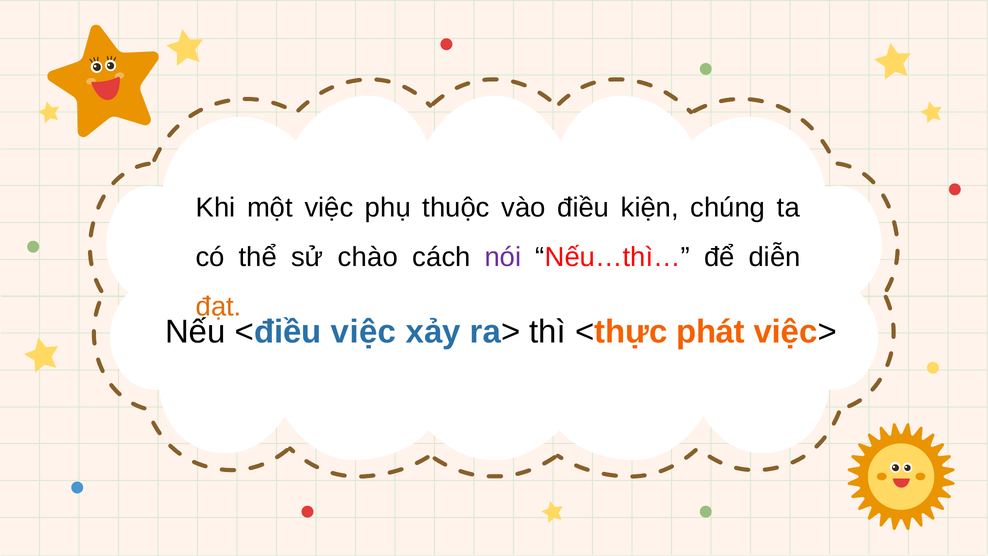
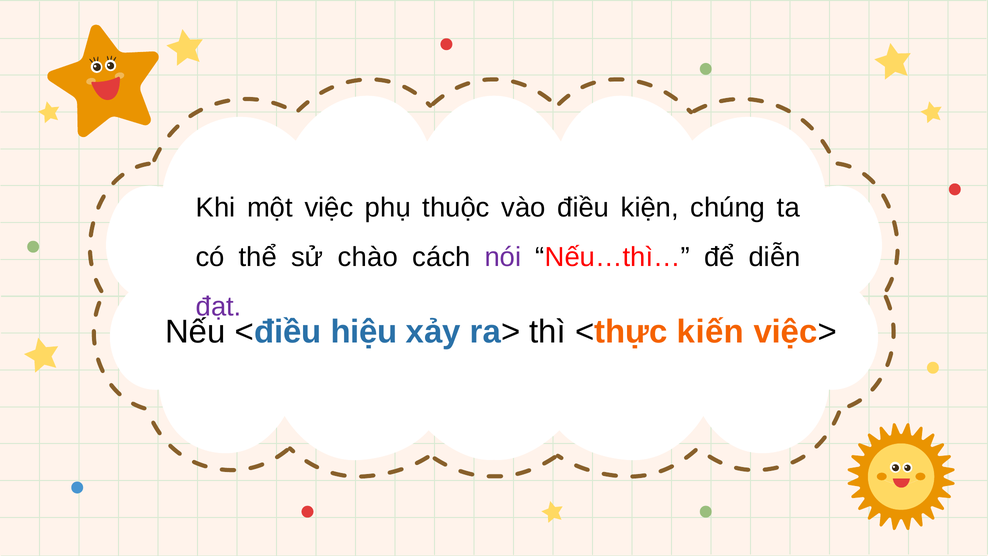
đạt colour: orange -> purple
<điều việc: việc -> hiệu
phát: phát -> kiến
